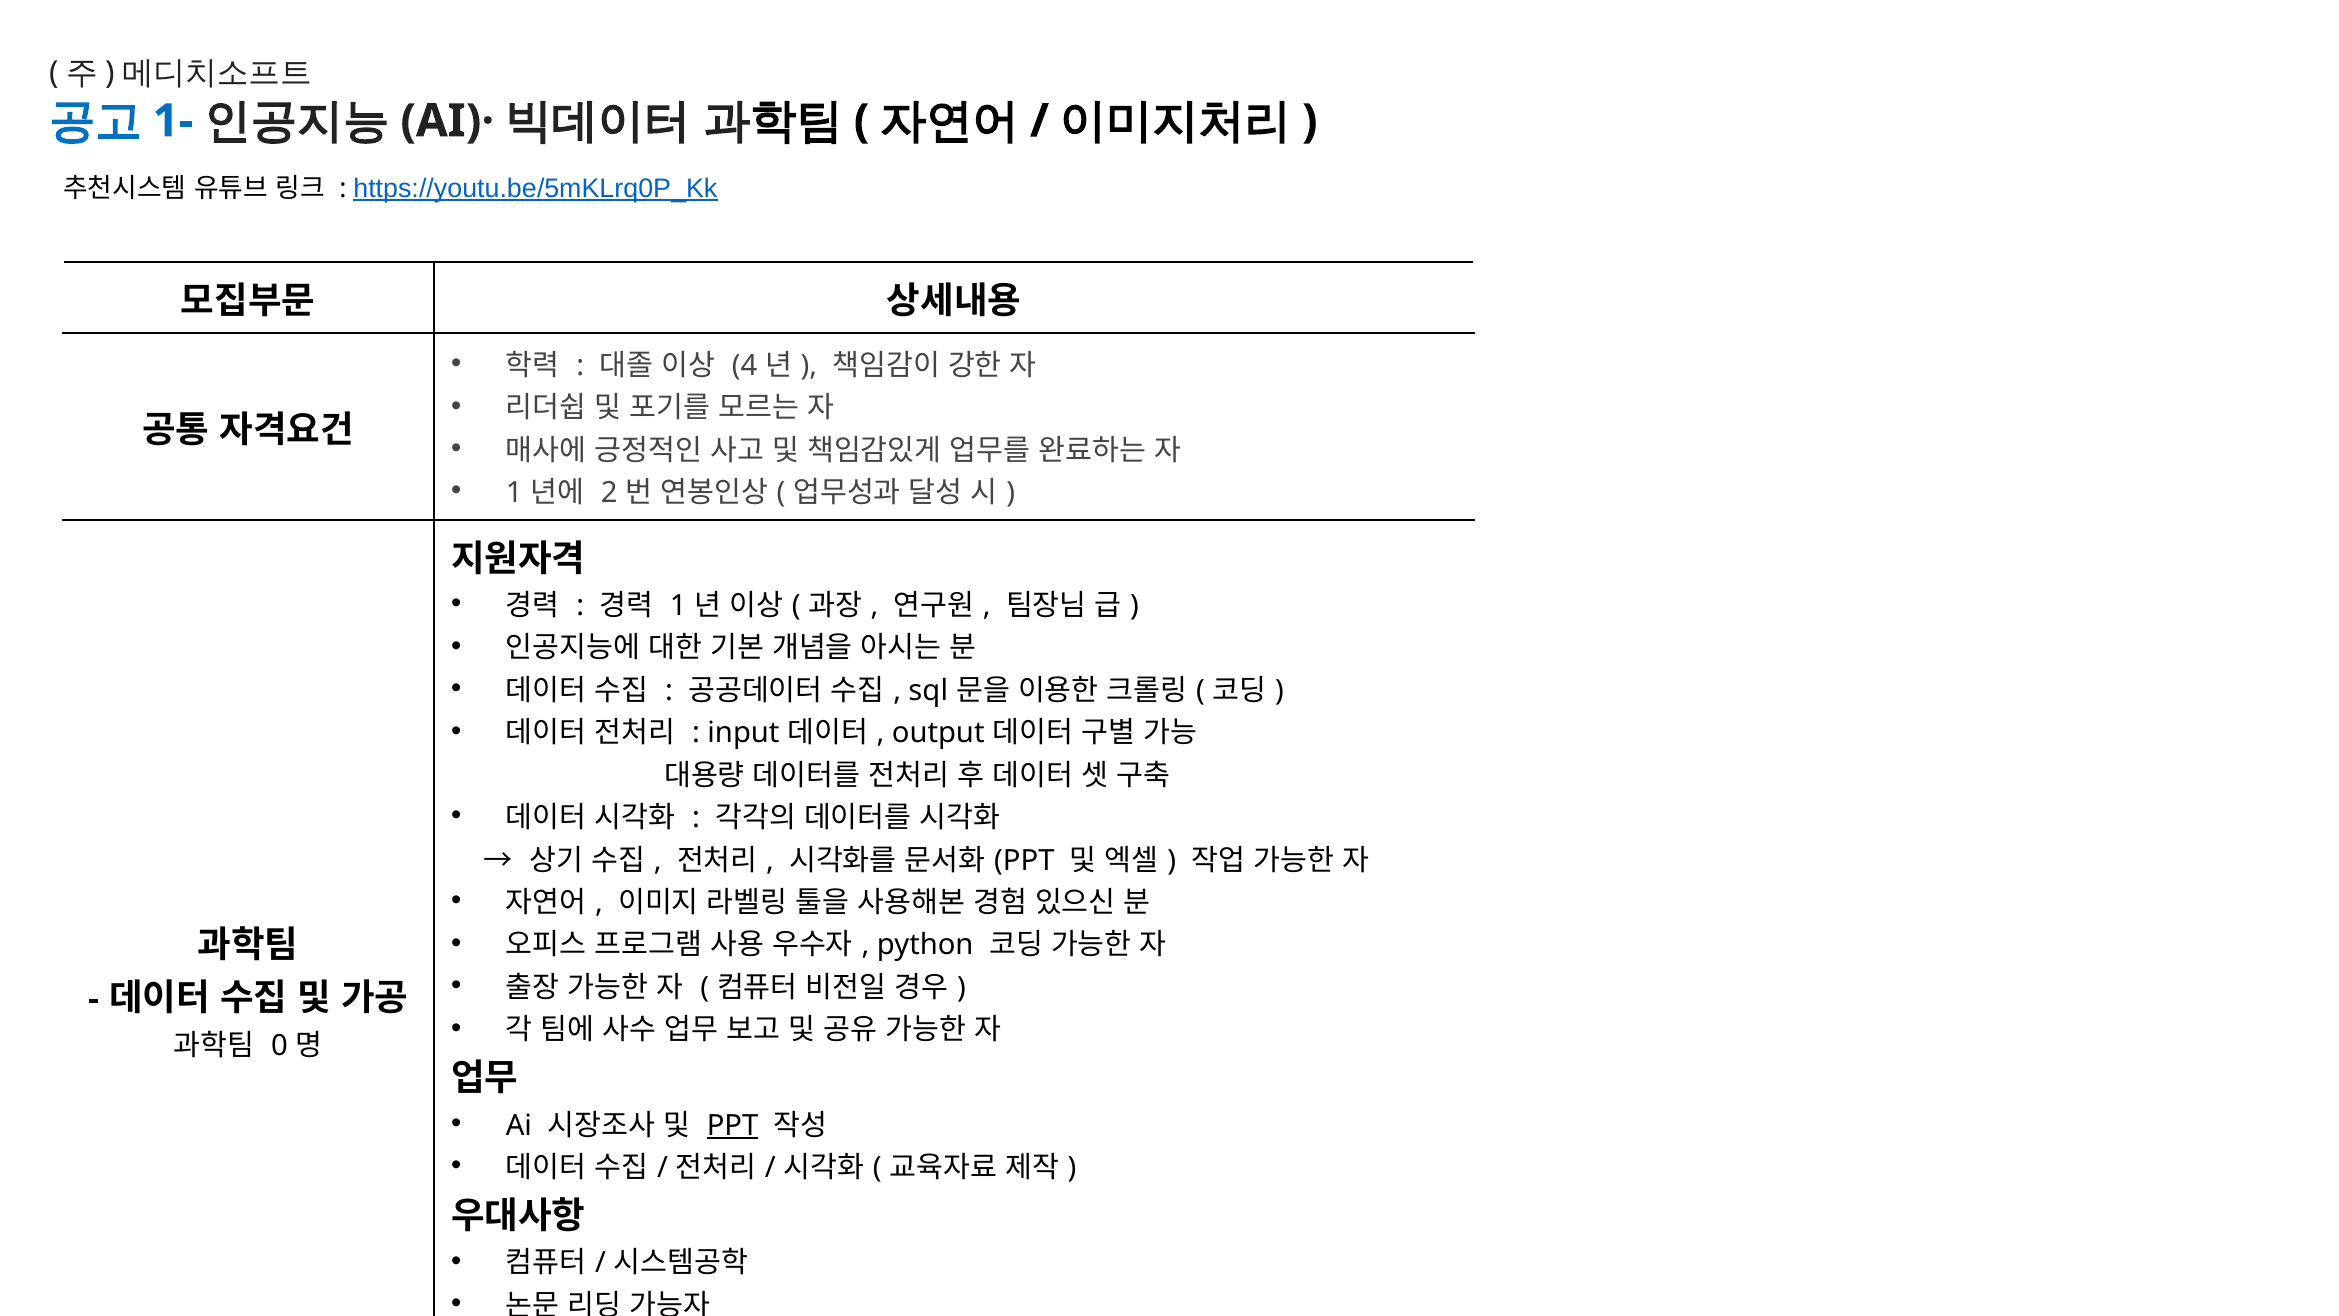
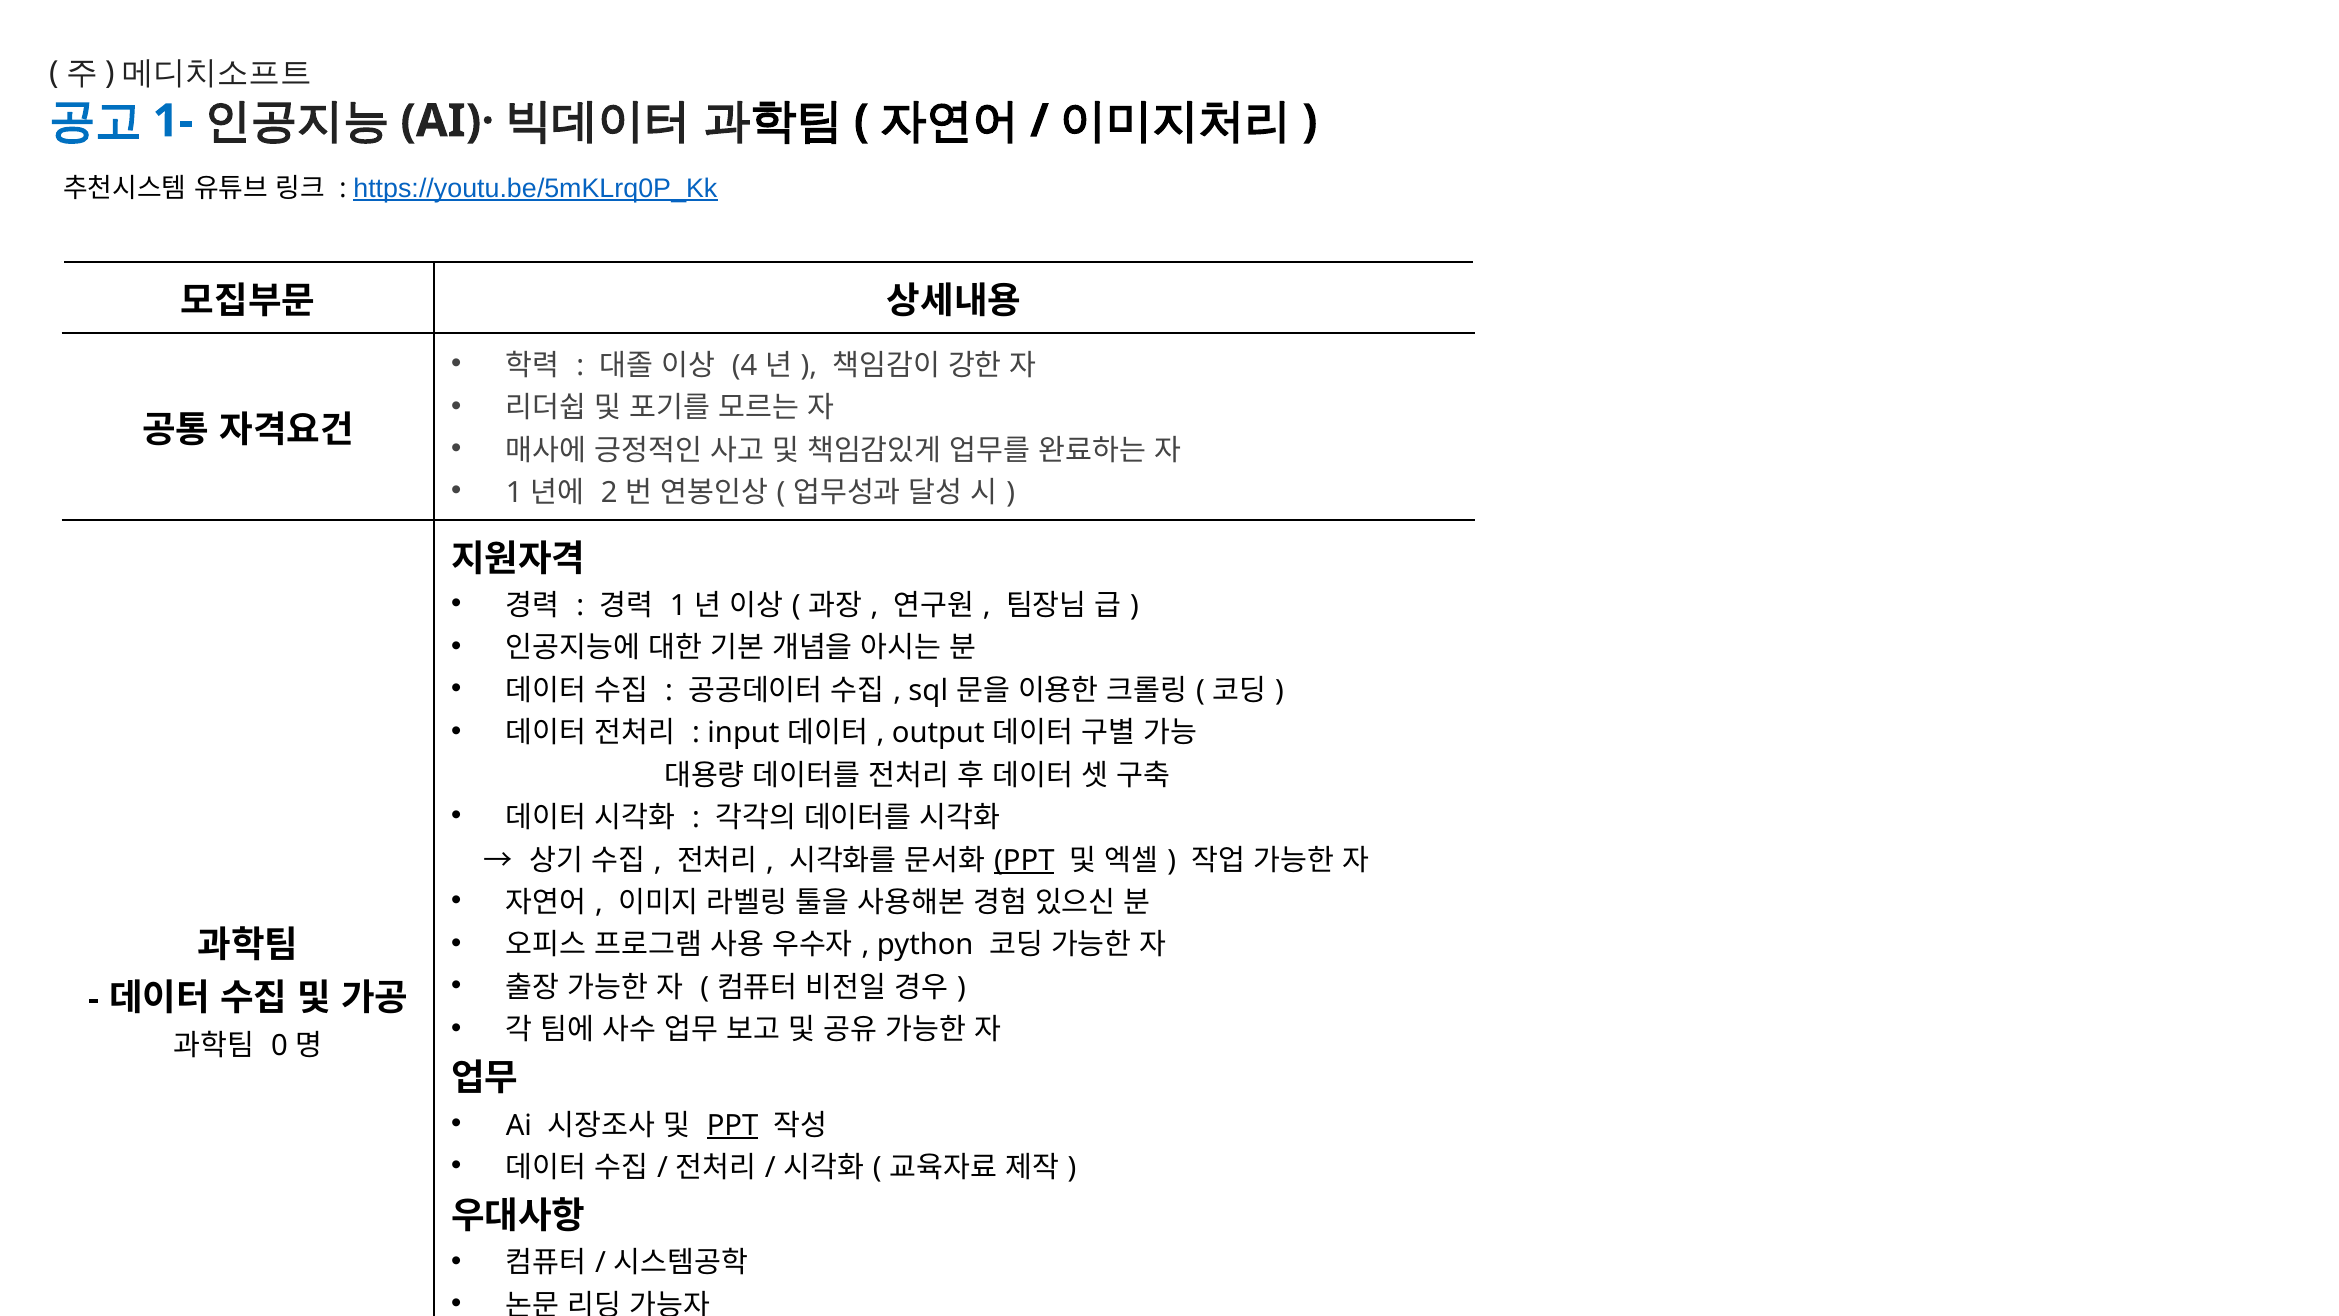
PPT at (1024, 860) underline: none -> present
